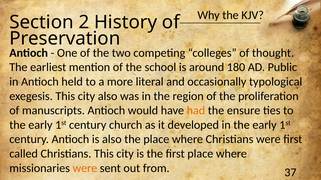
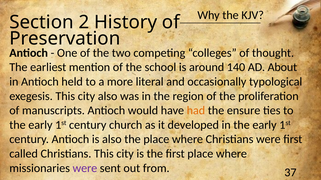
180: 180 -> 140
Public: Public -> About
were at (85, 169) colour: orange -> purple
